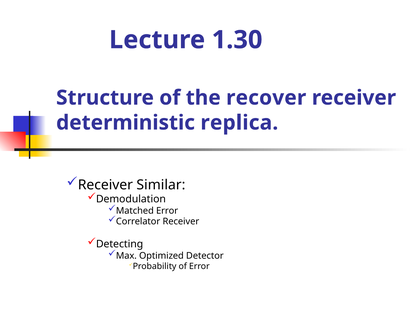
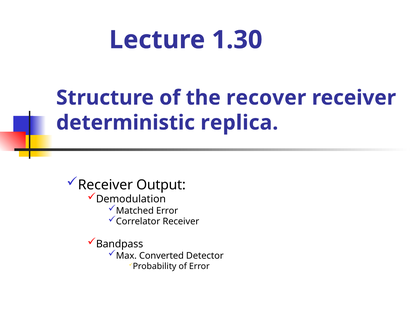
Similar: Similar -> Output
Detecting: Detecting -> Bandpass
Optimized: Optimized -> Converted
